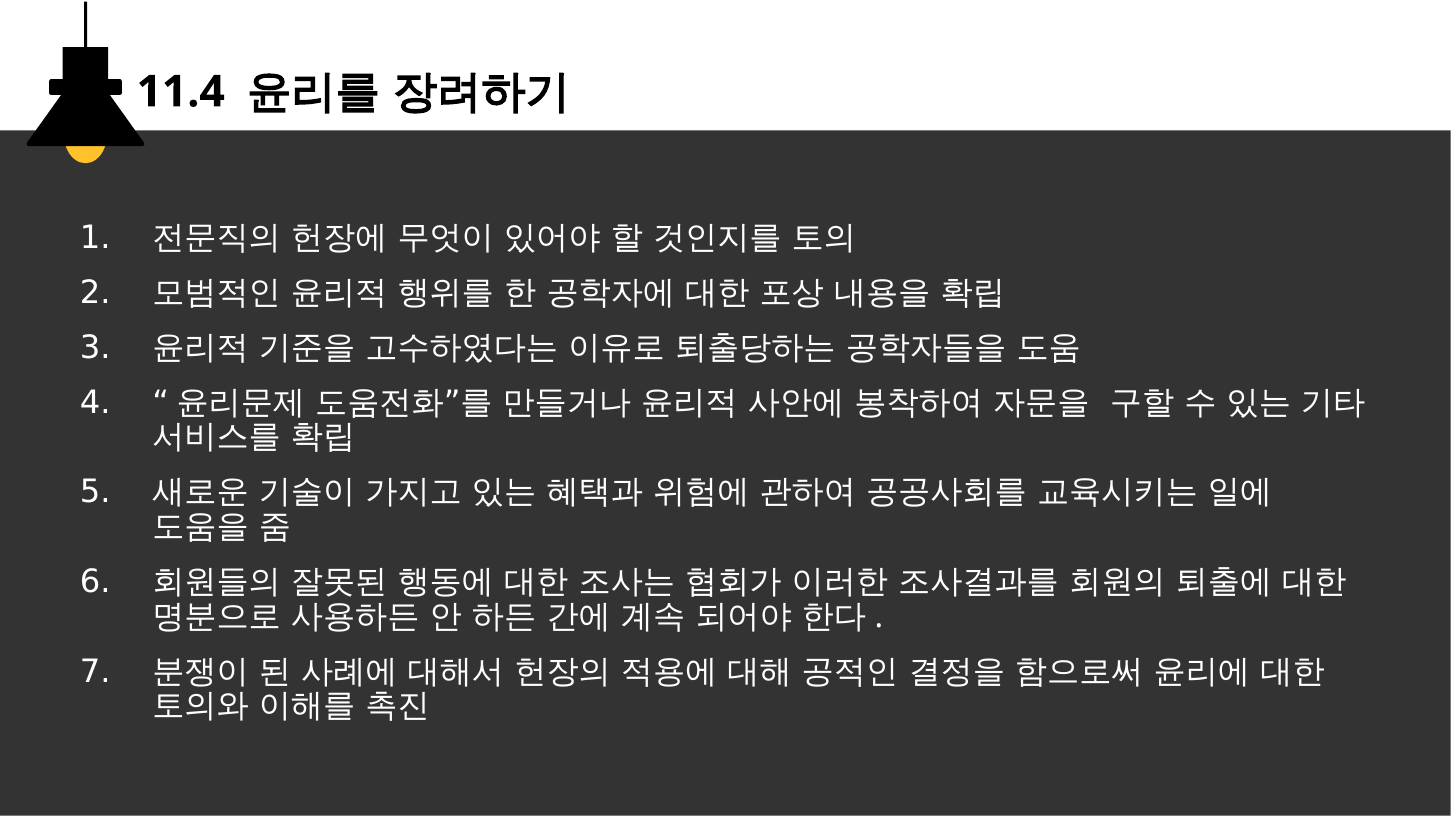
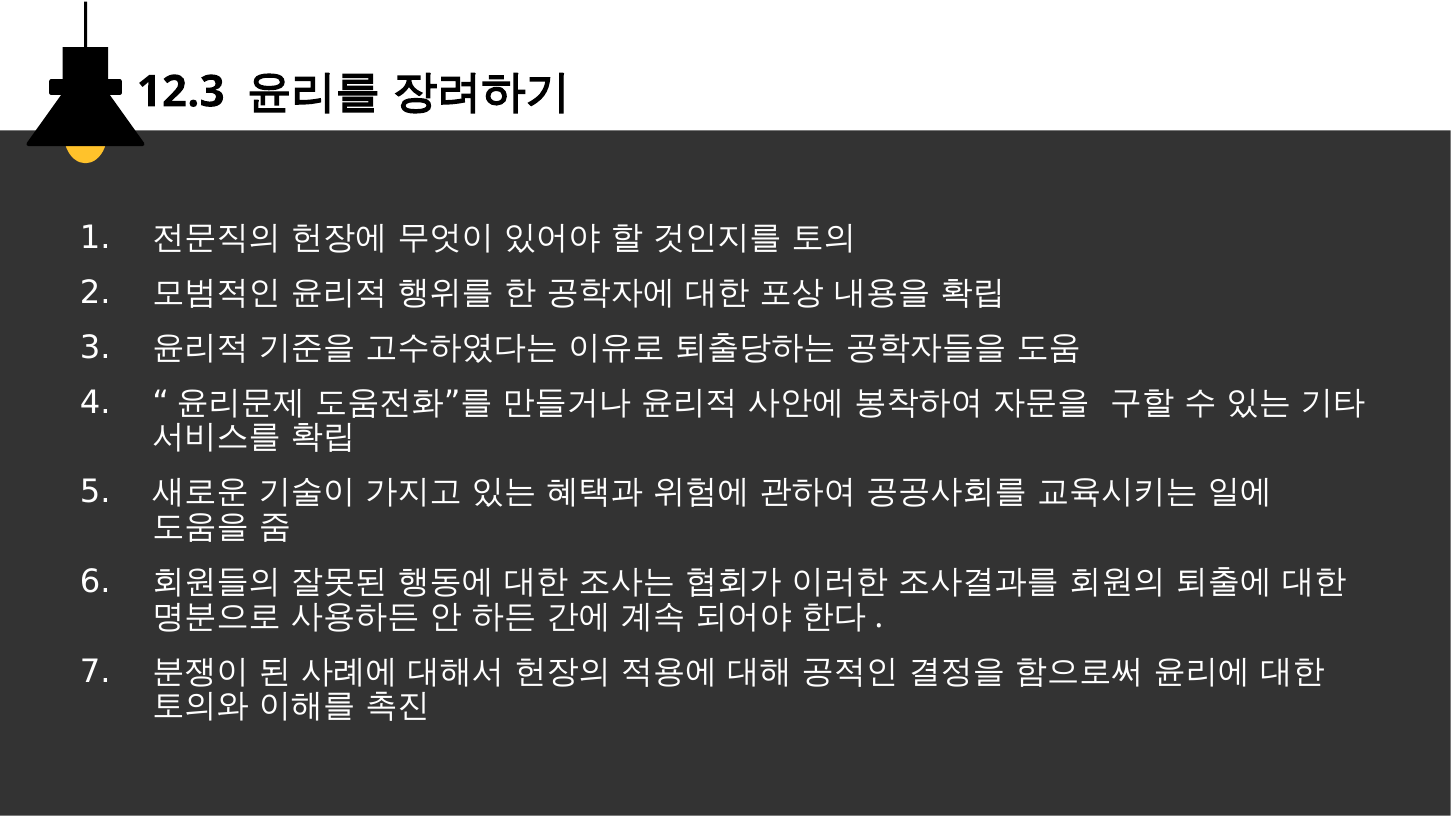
11.4: 11.4 -> 12.3
